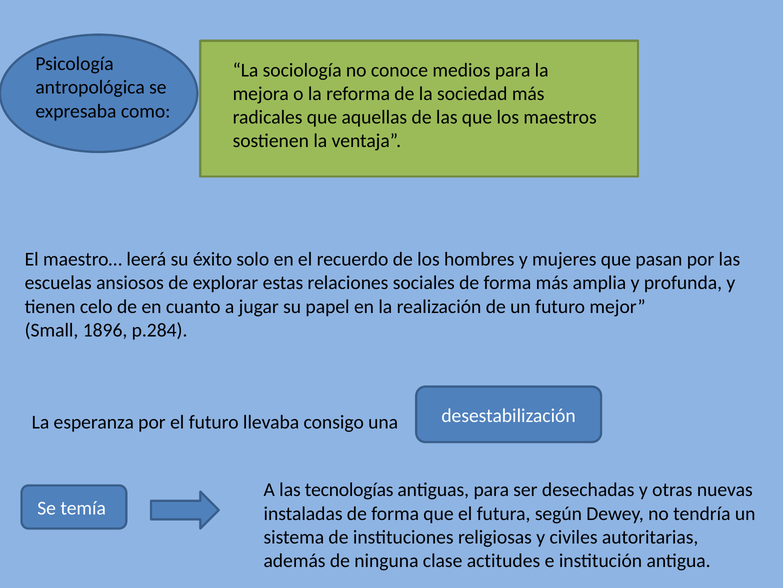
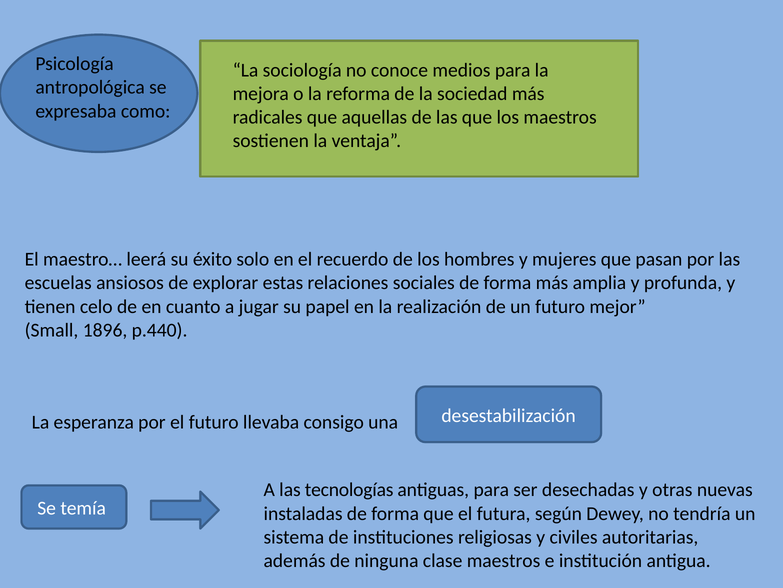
p.284: p.284 -> p.440
clase actitudes: actitudes -> maestros
